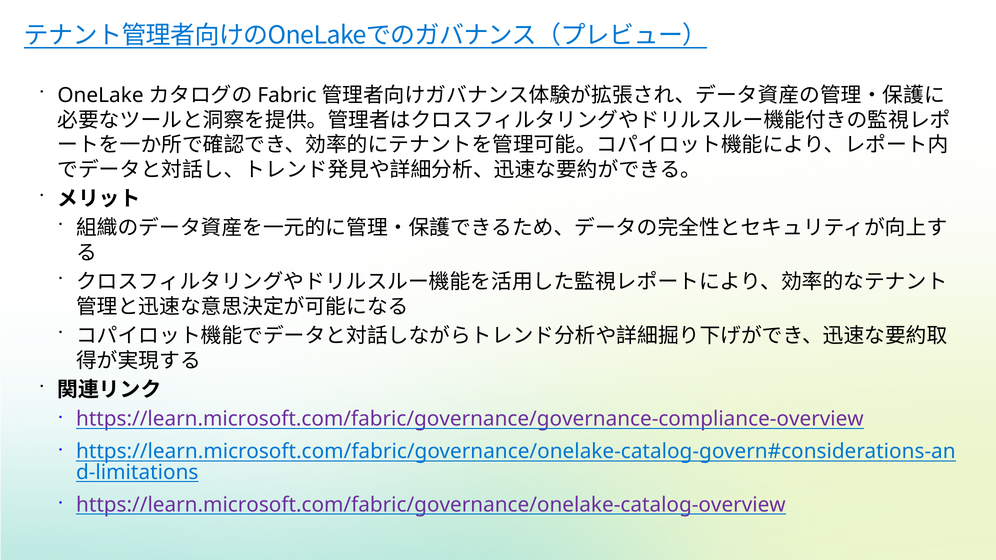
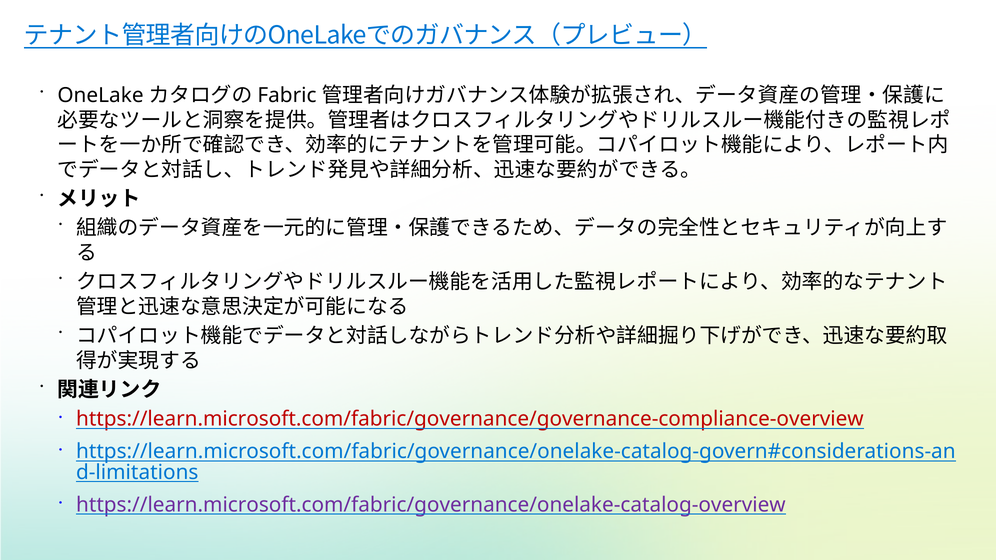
https://learn.microsoft.com/fabric/governance/governance-compliance-overview colour: purple -> red
